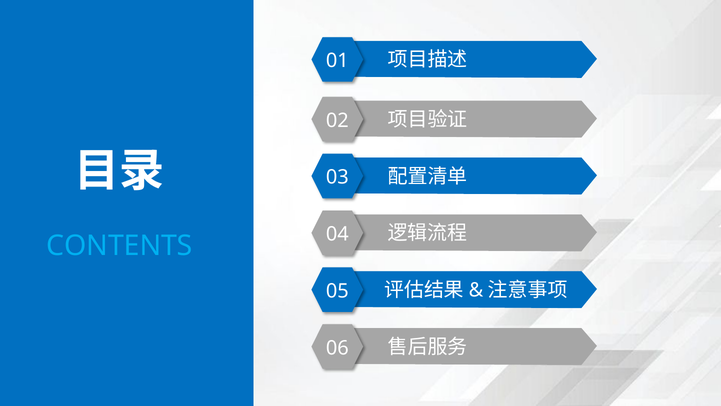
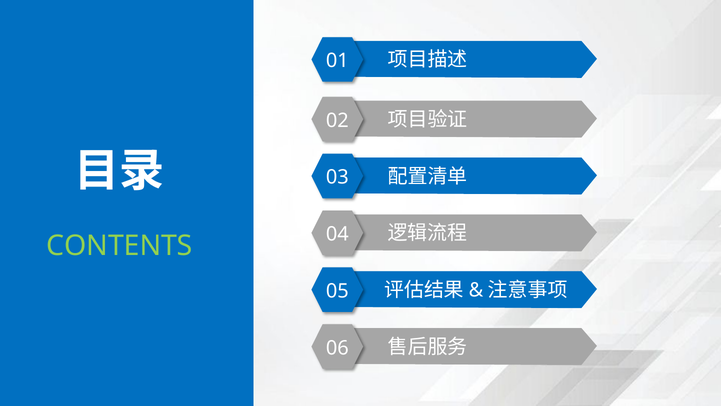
CONTENTS colour: light blue -> light green
